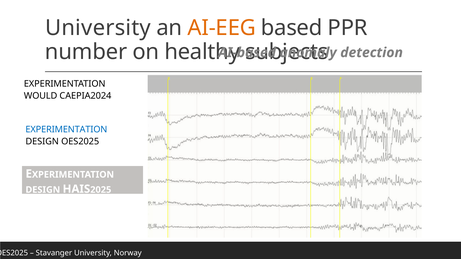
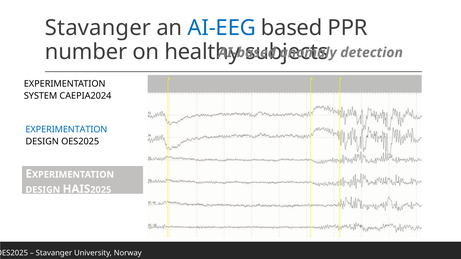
University at (98, 28): University -> Stavanger
AI-EEG colour: orange -> blue
WOULD: WOULD -> SYSTEM
